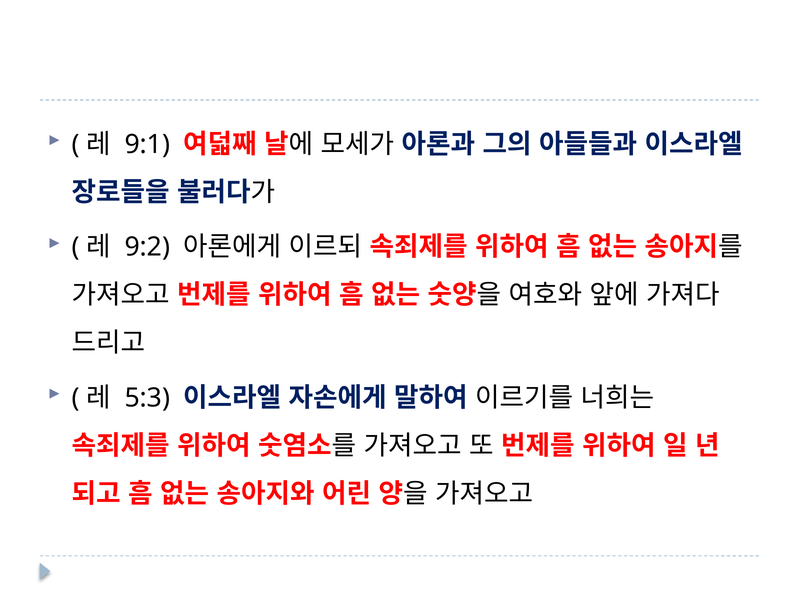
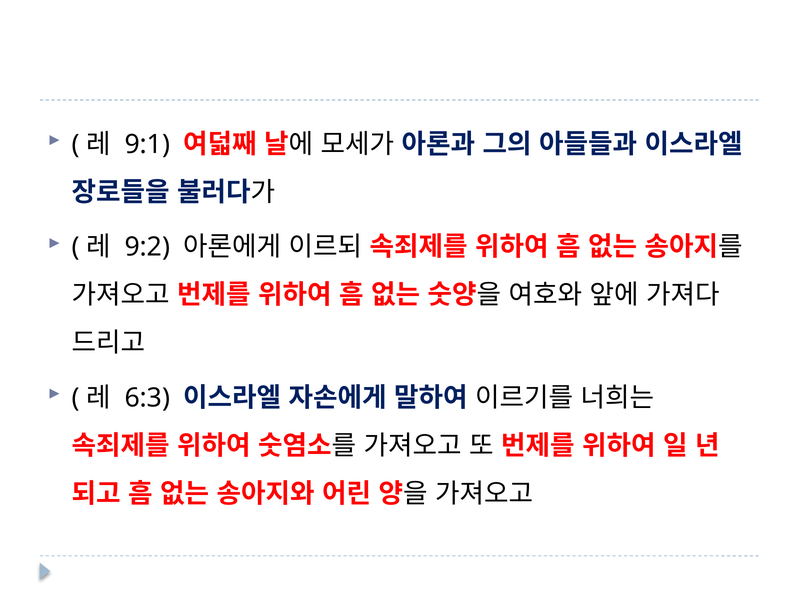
5:3: 5:3 -> 6:3
